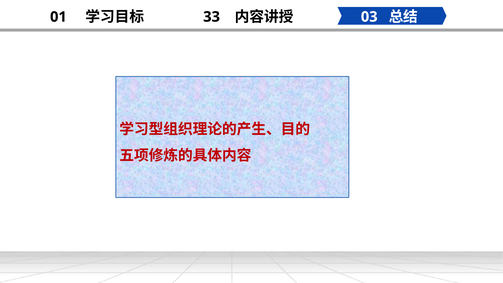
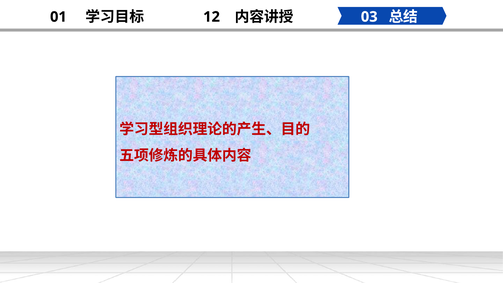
33: 33 -> 12
